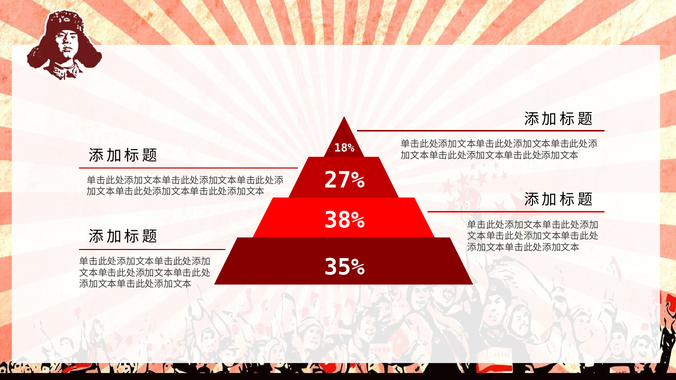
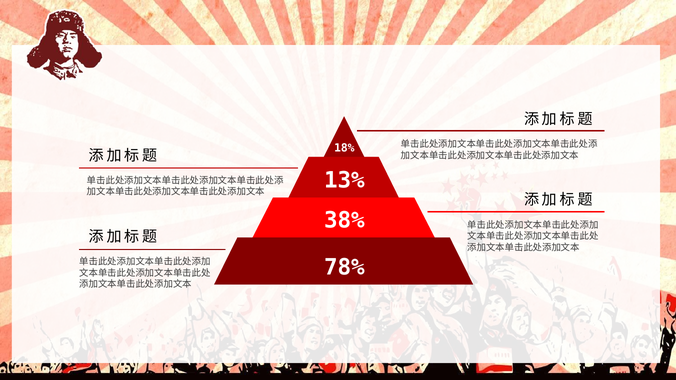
27%: 27% -> 13%
35%: 35% -> 78%
